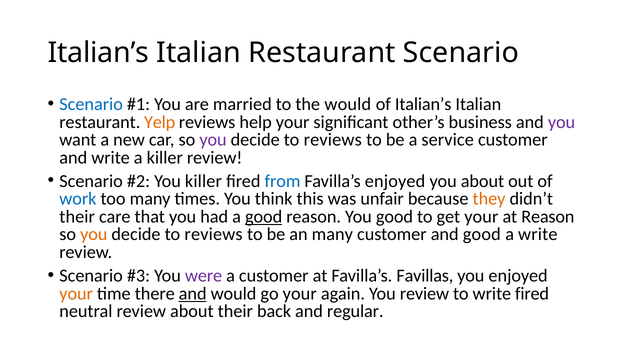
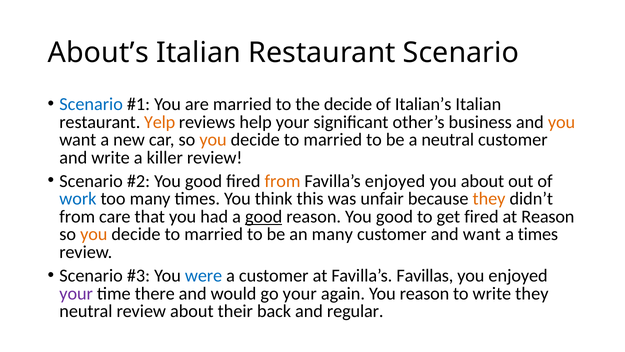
Italian’s at (98, 53): Italian’s -> About’s
the would: would -> decide
you at (562, 122) colour: purple -> orange
you at (213, 140) colour: purple -> orange
reviews at (333, 140): reviews -> married
a service: service -> neutral
killer at (203, 181): killer -> good
from at (282, 181) colour: blue -> orange
their at (77, 216): their -> from
get your: your -> fired
reviews at (214, 234): reviews -> married
and good: good -> want
a write: write -> times
were colour: purple -> blue
your at (76, 293) colour: orange -> purple
and at (193, 293) underline: present -> none
You review: review -> reason
write fired: fired -> they
